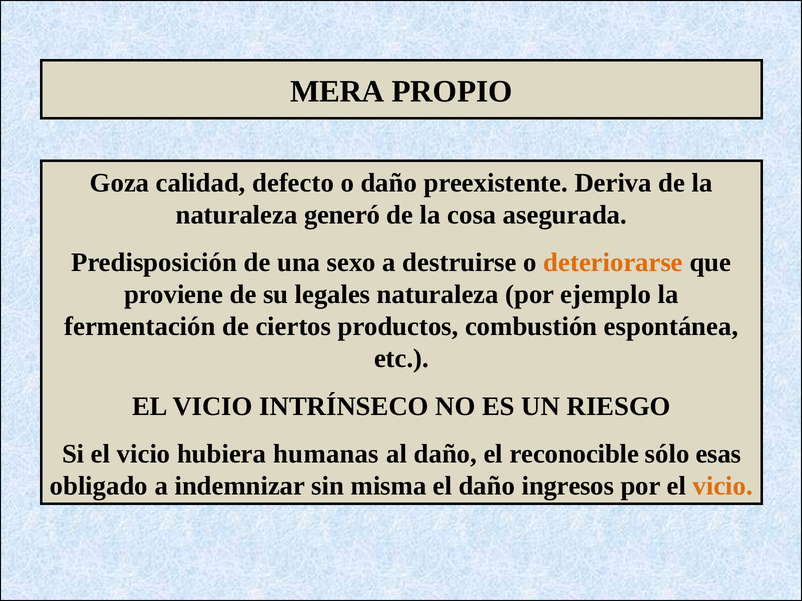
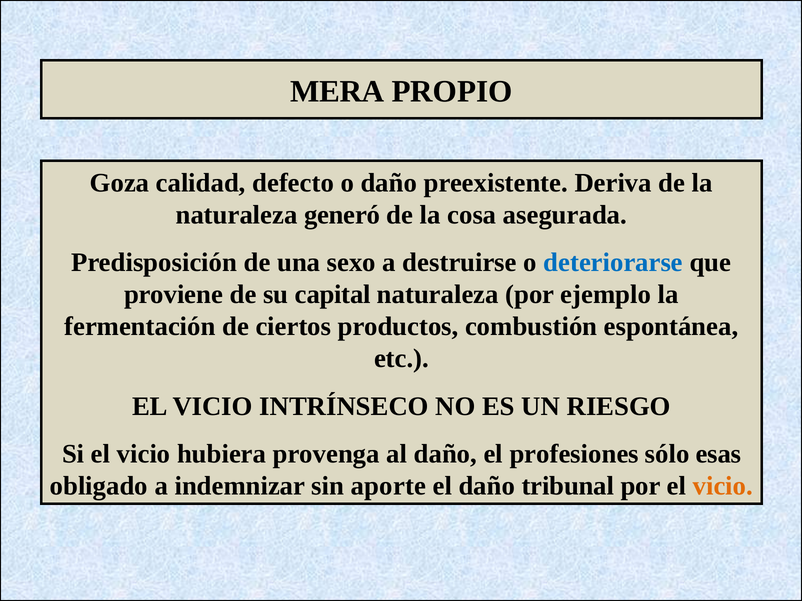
deteriorarse colour: orange -> blue
legales: legales -> capital
humanas: humanas -> provenga
reconocible: reconocible -> profesiones
misma: misma -> aporte
ingresos: ingresos -> tribunal
